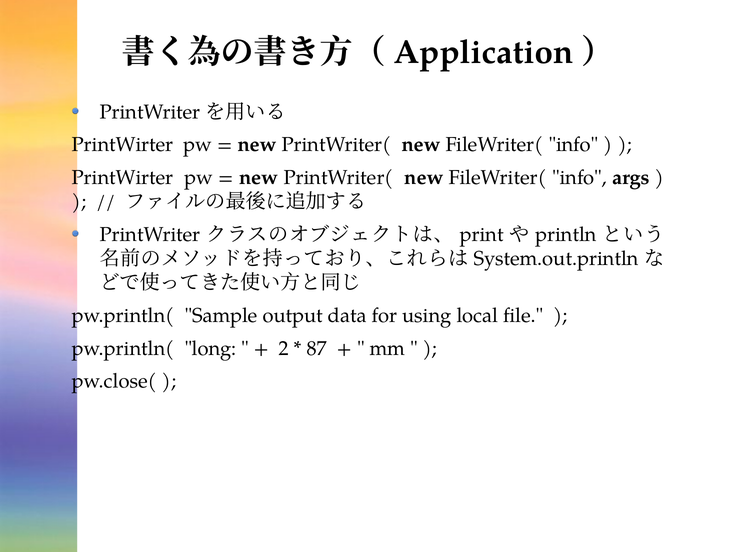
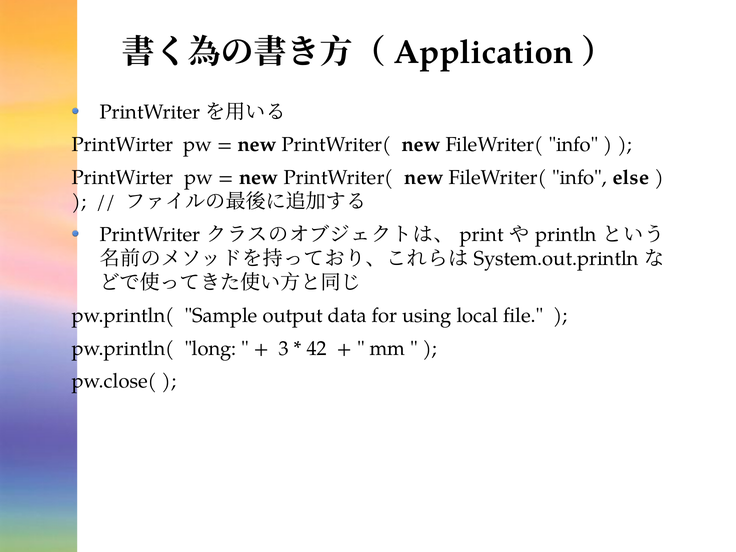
args: args -> else
2: 2 -> 3
87: 87 -> 42
